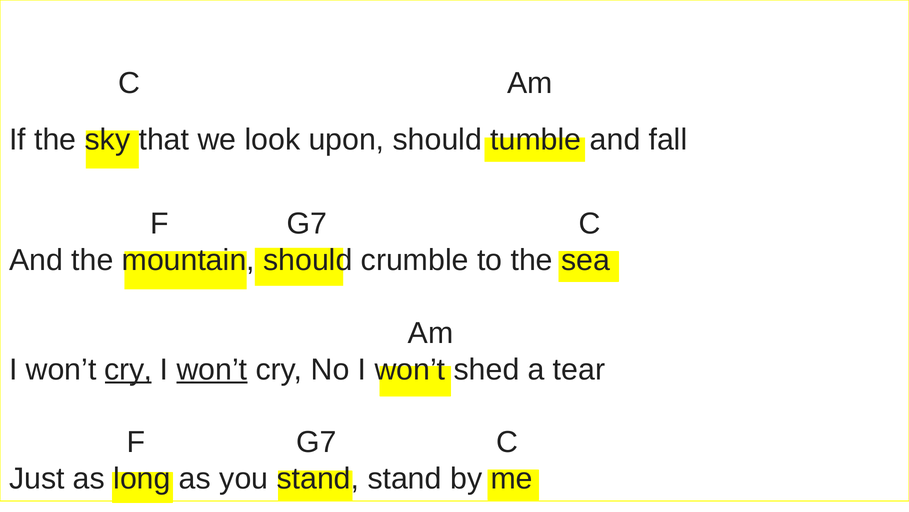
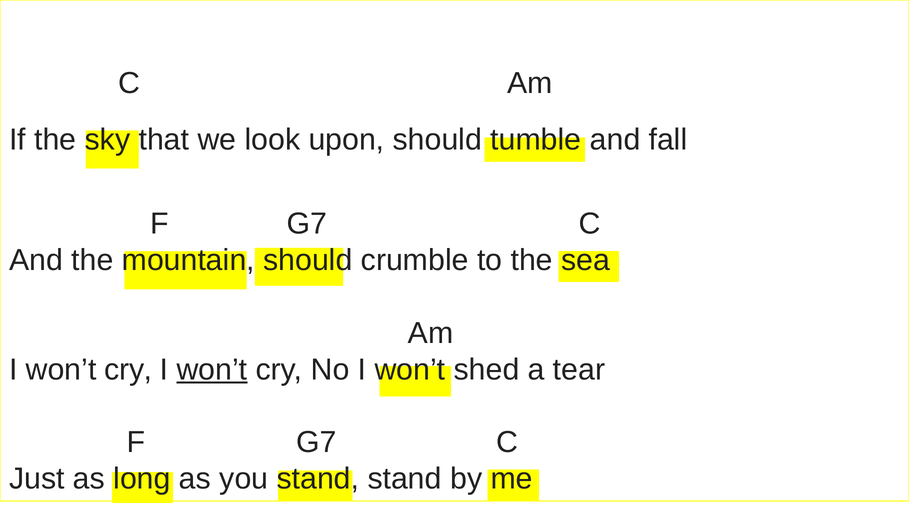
cry at (128, 369) underline: present -> none
